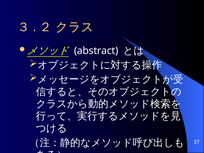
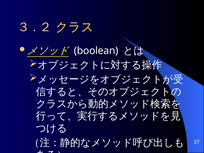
abstract: abstract -> boolean
